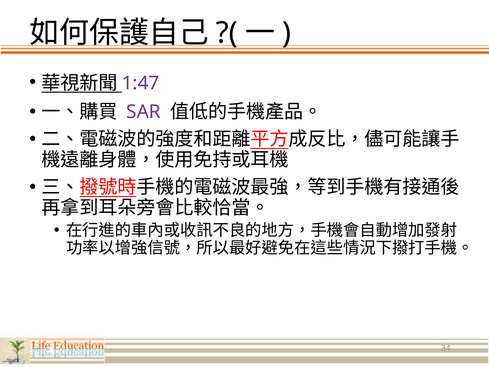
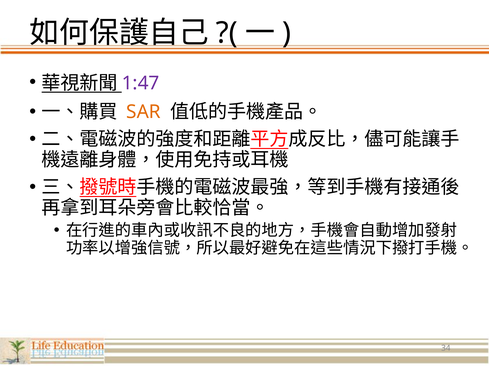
SAR colour: purple -> orange
